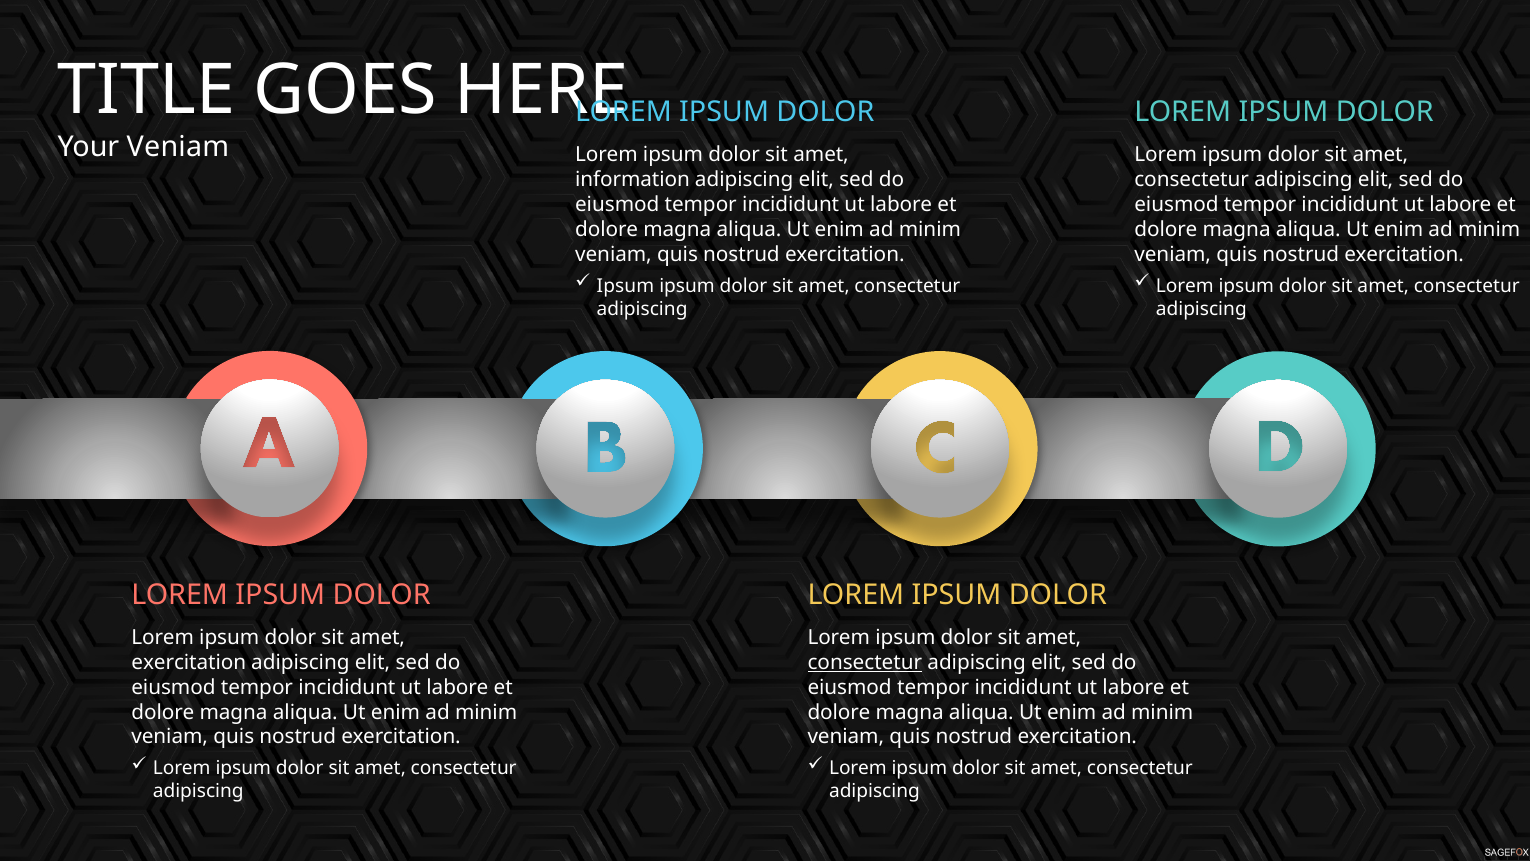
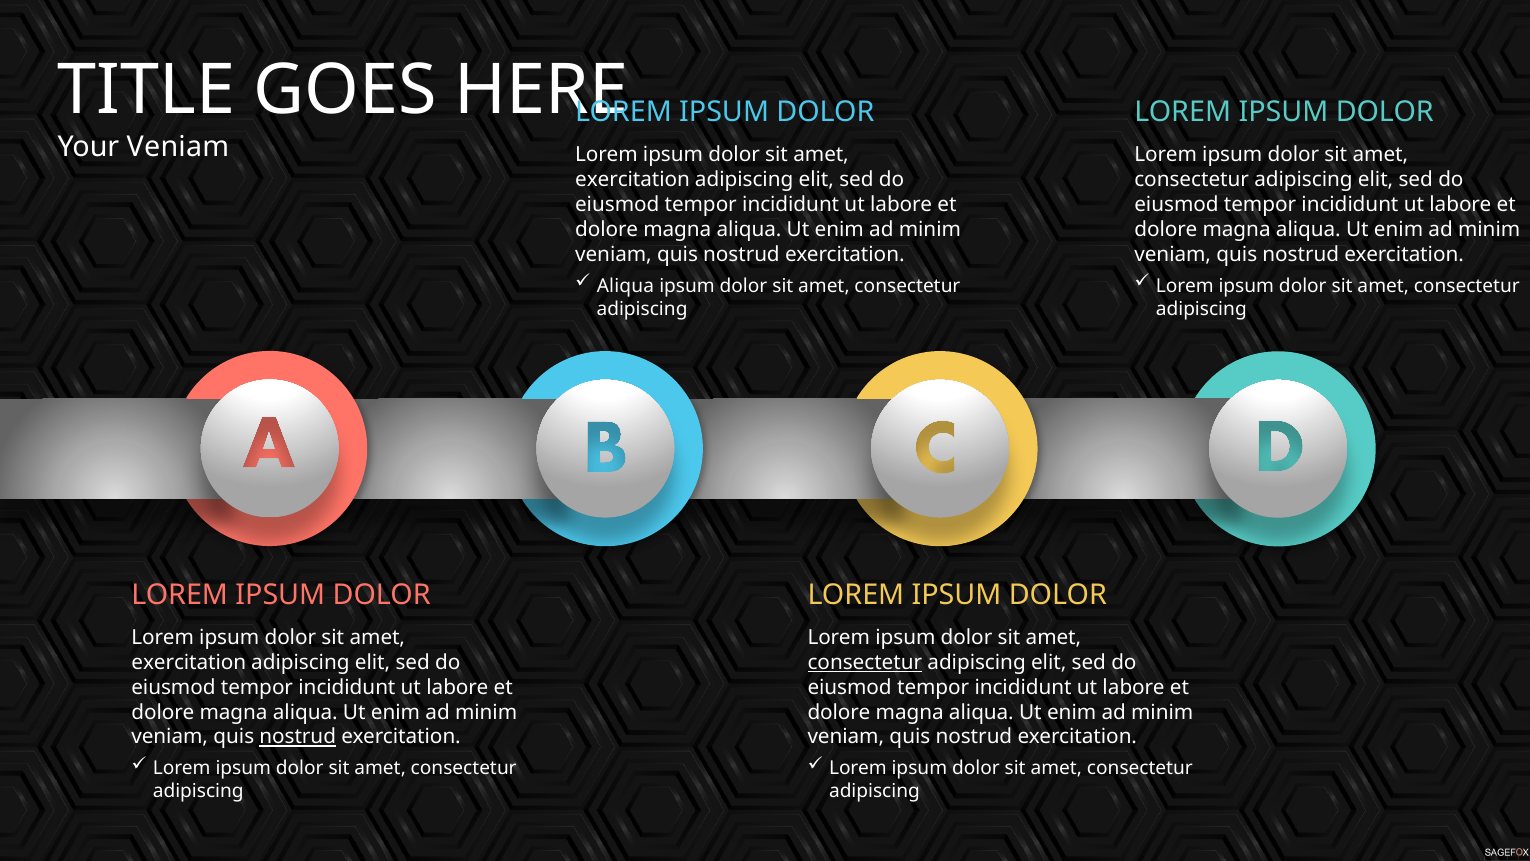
information at (633, 180): information -> exercitation
Ipsum at (625, 286): Ipsum -> Aliqua
nostrud at (298, 737) underline: none -> present
